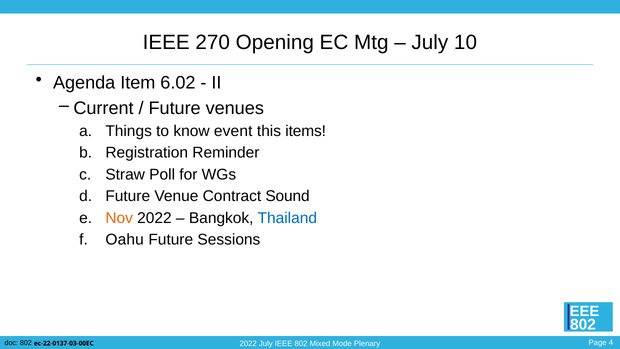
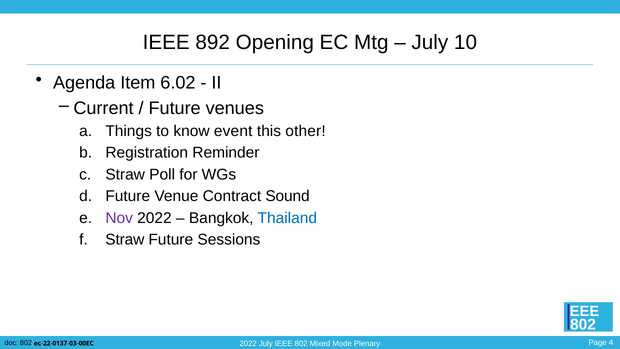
270: 270 -> 892
items: items -> other
Nov colour: orange -> purple
Oahu at (125, 240): Oahu -> Straw
